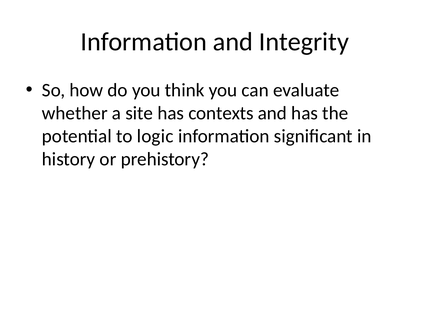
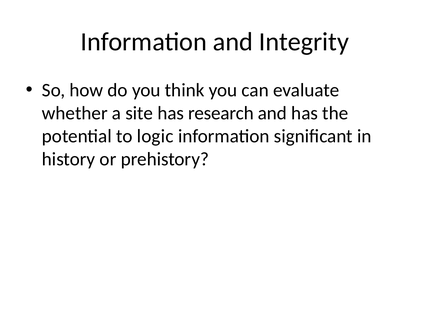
contexts: contexts -> research
